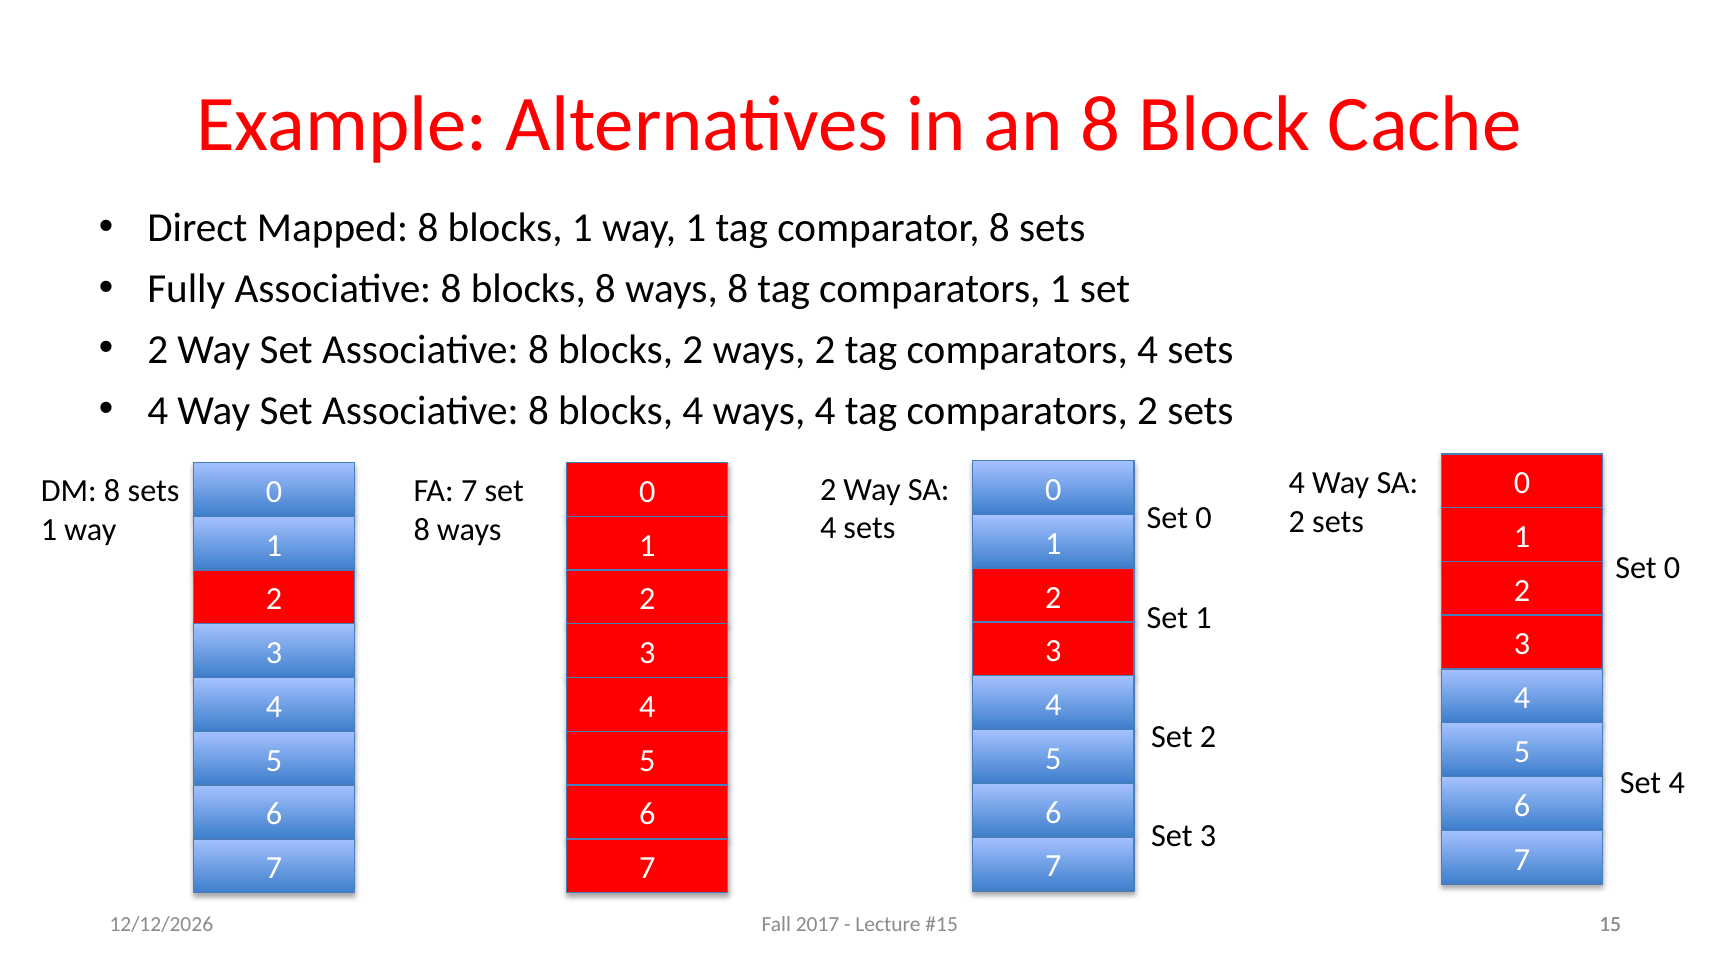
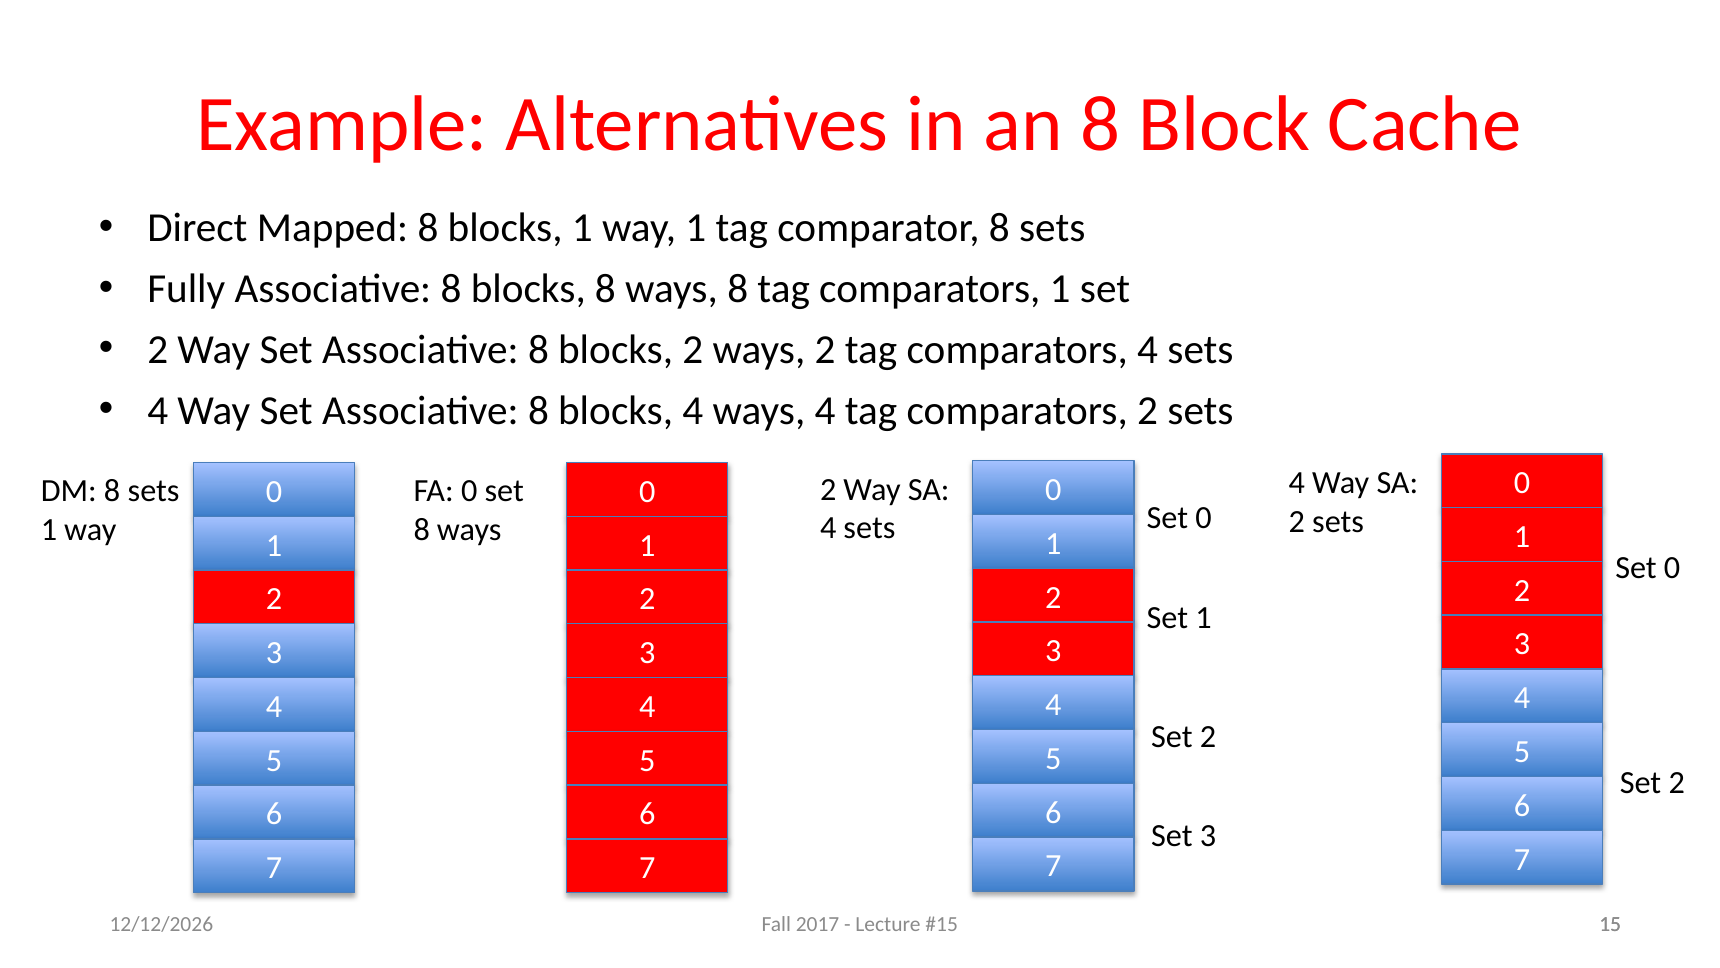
FA 7: 7 -> 0
4 at (1677, 782): 4 -> 2
